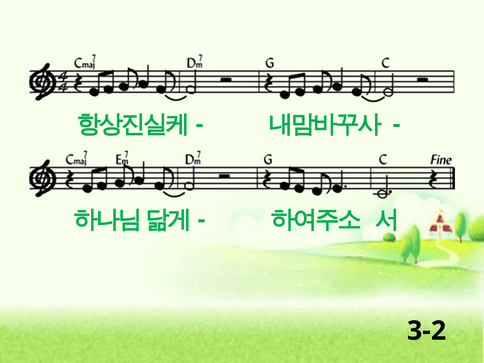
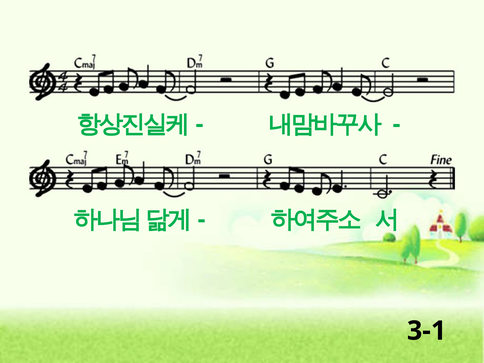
3-2: 3-2 -> 3-1
